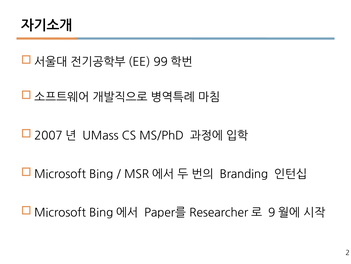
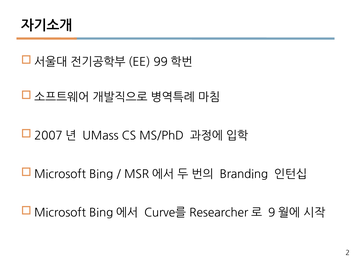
Paper를: Paper를 -> Curve를
